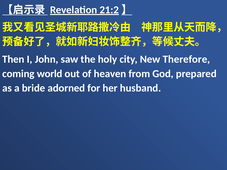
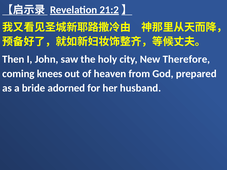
world: world -> knees
